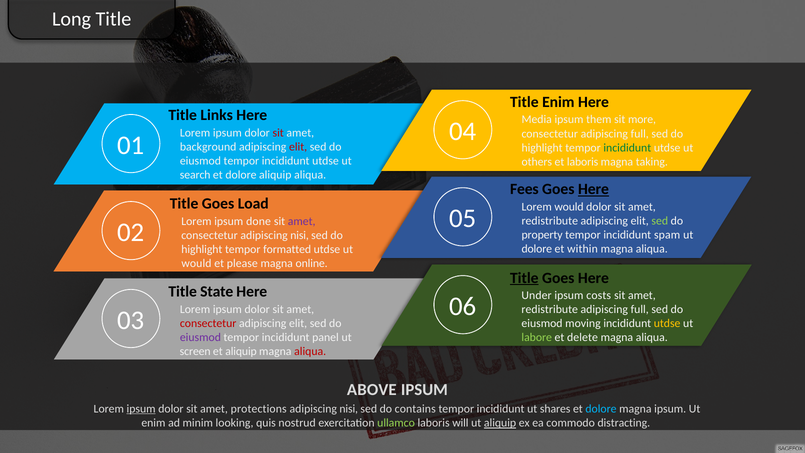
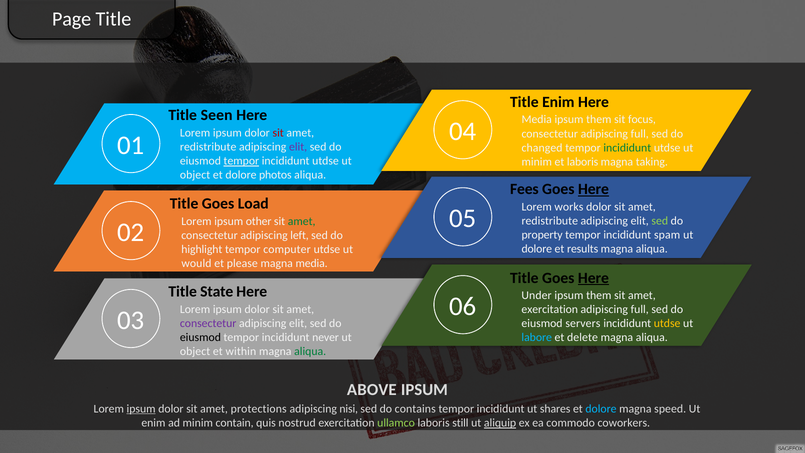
Long: Long -> Page
Links: Links -> Seen
more: more -> focus
background at (208, 147): background -> redistribute
elit at (298, 147) colour: red -> purple
highlight at (542, 148): highlight -> changed
tempor at (241, 161) underline: none -> present
others at (537, 162): others -> minim
search at (195, 175): search -> object
dolore aliquip: aliquip -> photos
Lorem would: would -> works
done: done -> other
amet at (302, 221) colour: purple -> green
consectetur adipiscing nisi: nisi -> left
within: within -> results
formatted: formatted -> computer
magna online: online -> media
Title at (524, 278) underline: present -> none
Here at (593, 278) underline: none -> present
costs at (599, 295): costs -> them
redistribute at (550, 309): redistribute -> exercitation
consectetur at (208, 323) colour: red -> purple
moving: moving -> servers
eiusmod at (200, 337) colour: purple -> black
panel: panel -> never
labore colour: light green -> light blue
screen at (195, 351): screen -> object
et aliquip: aliquip -> within
aliqua at (310, 351) colour: red -> green
magna ipsum: ipsum -> speed
looking: looking -> contain
will: will -> still
distracting: distracting -> coworkers
